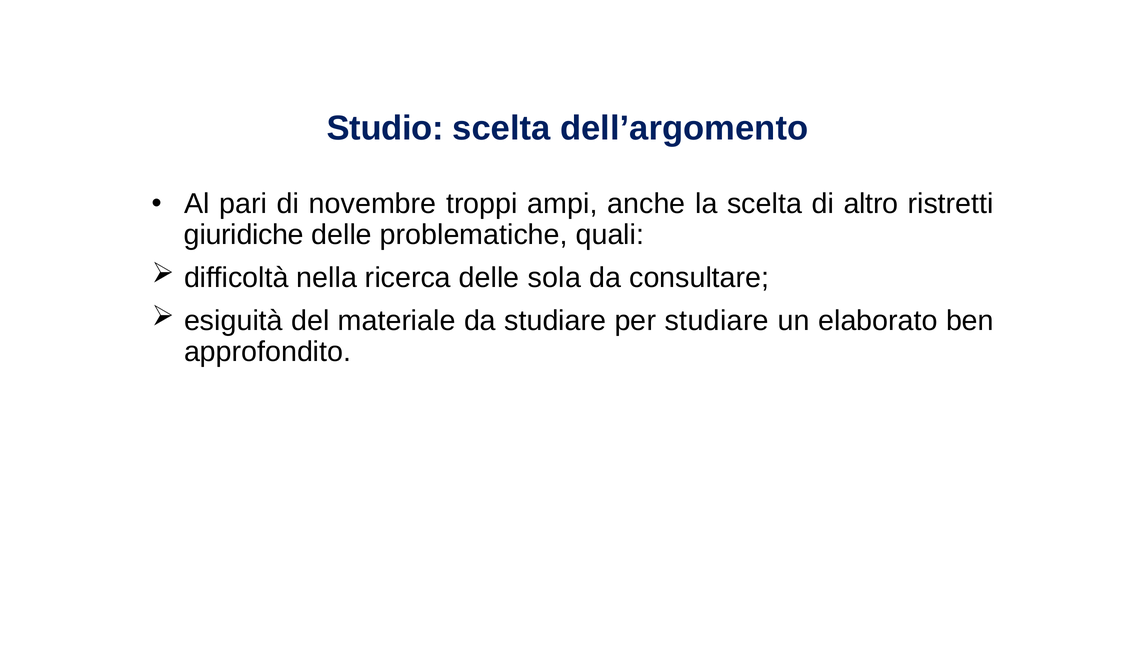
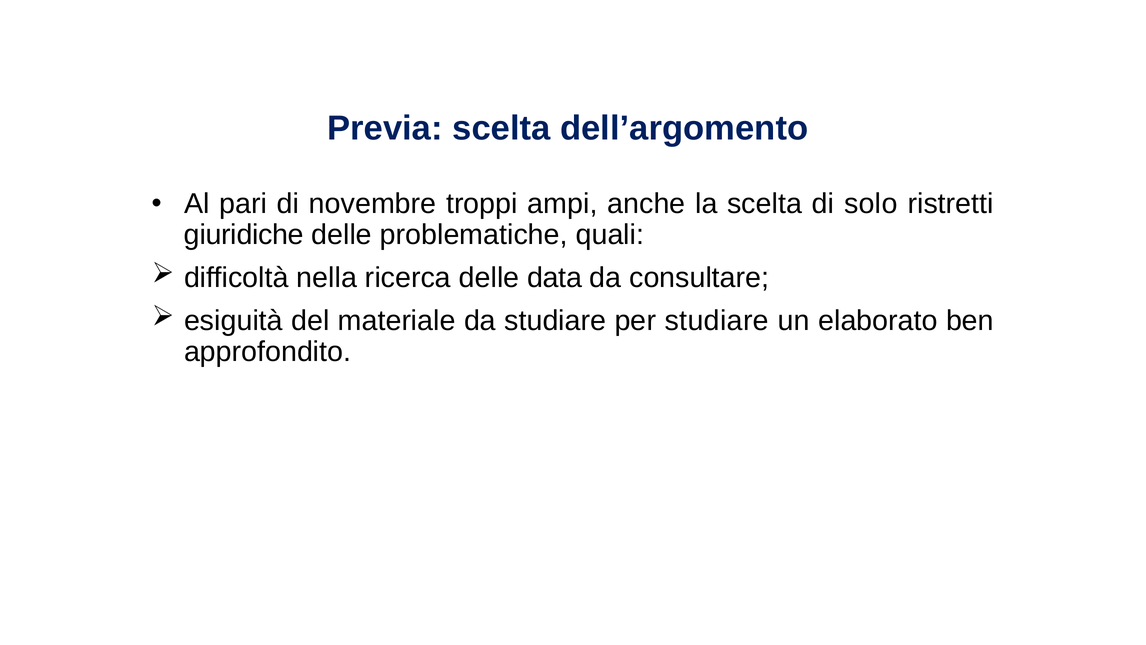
Studio: Studio -> Previa
altro: altro -> solo
sola: sola -> data
